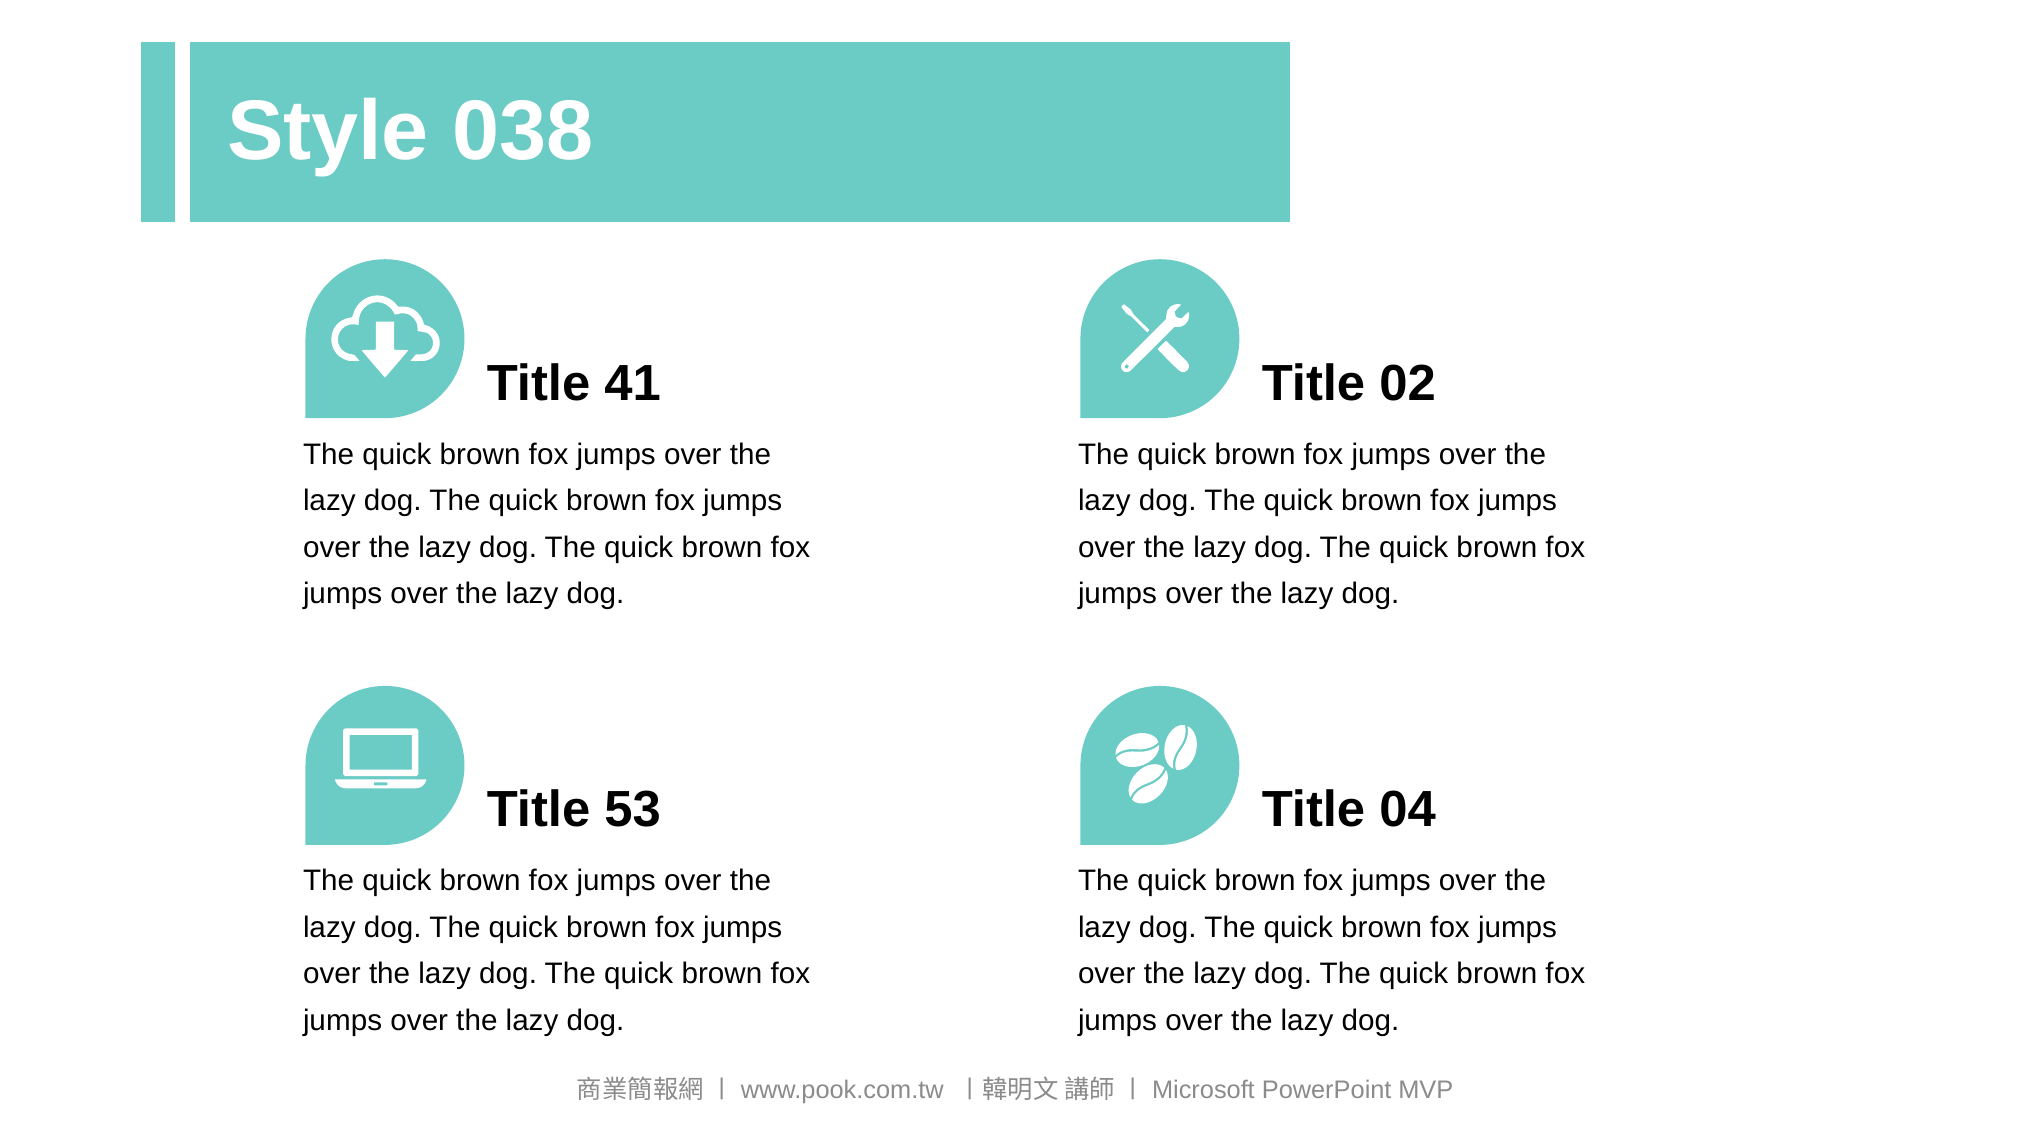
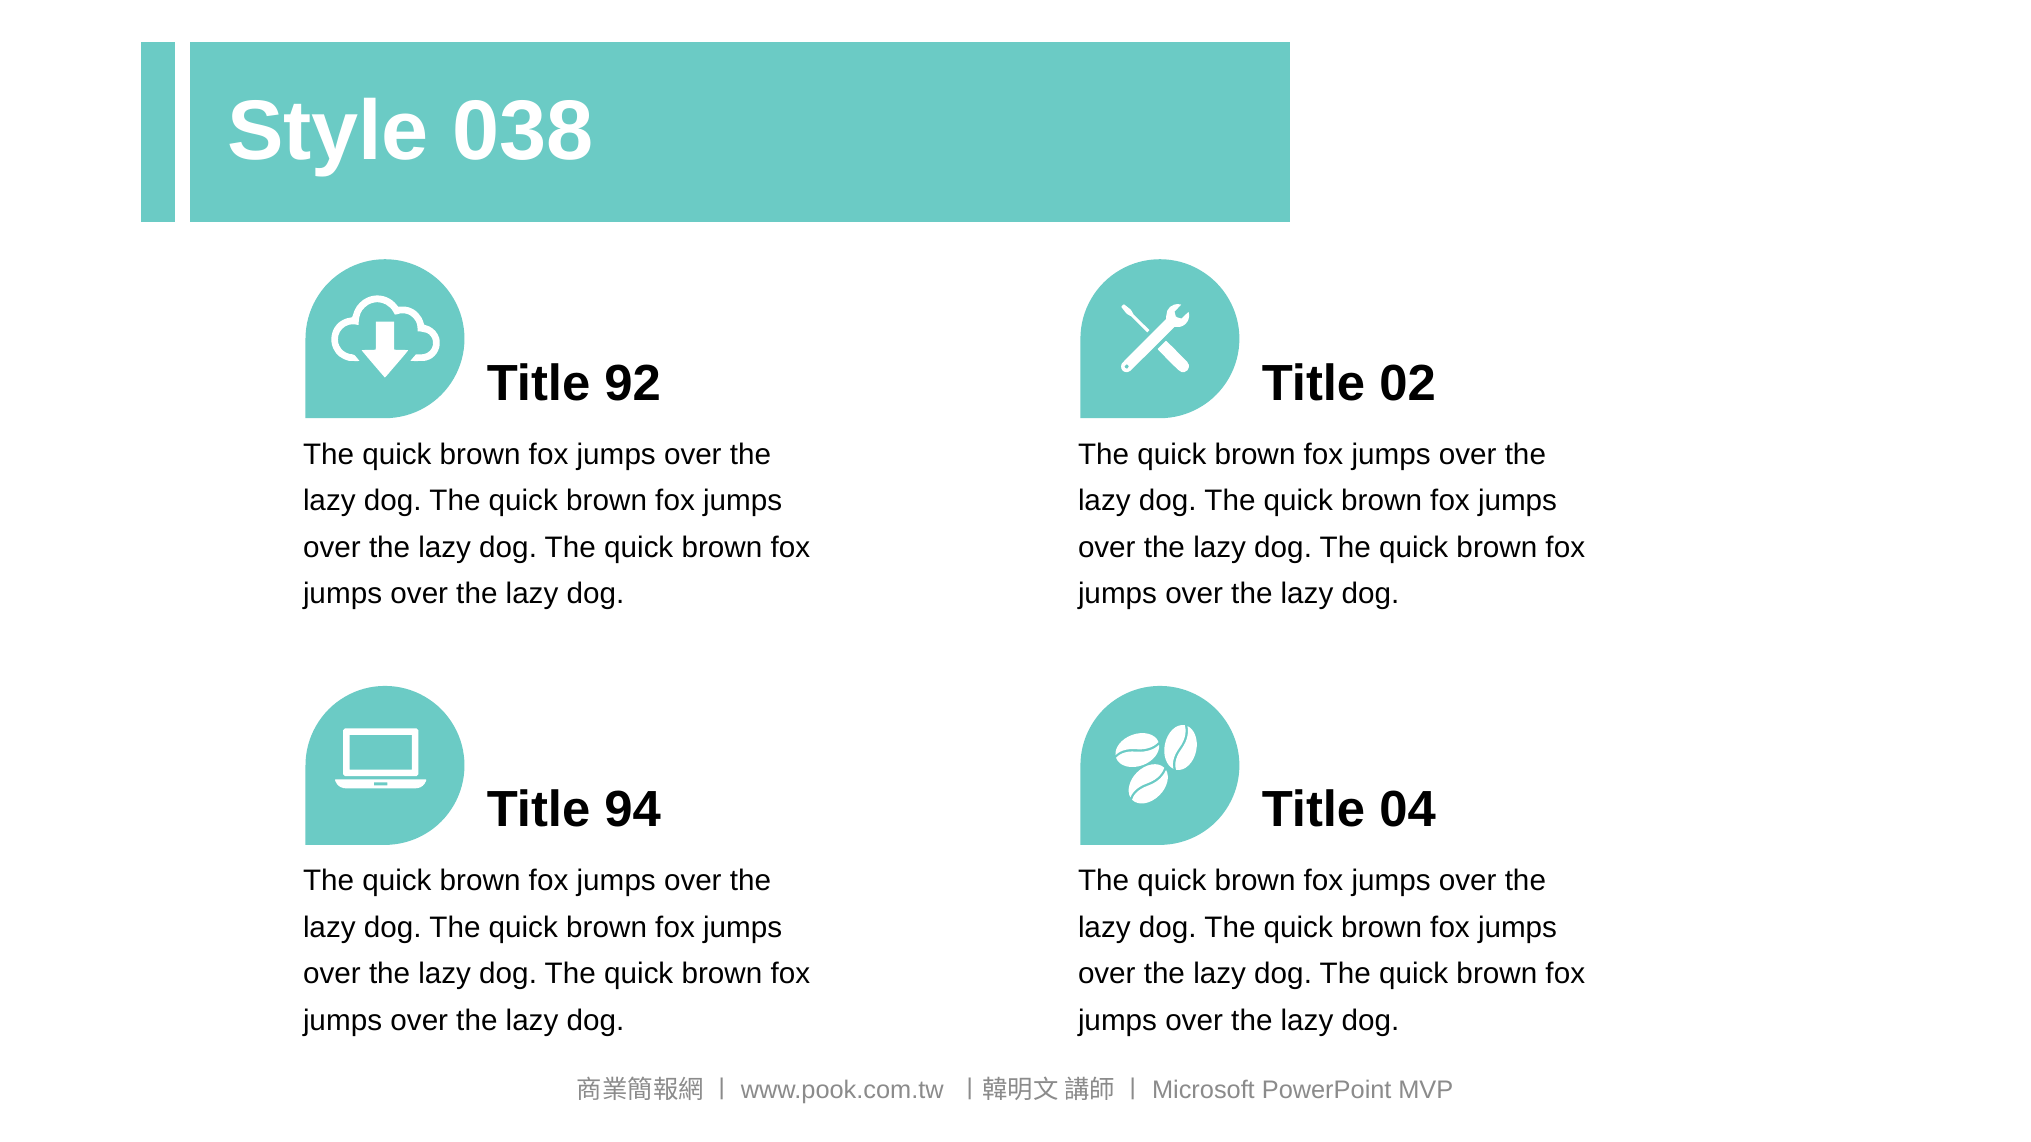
41: 41 -> 92
53: 53 -> 94
